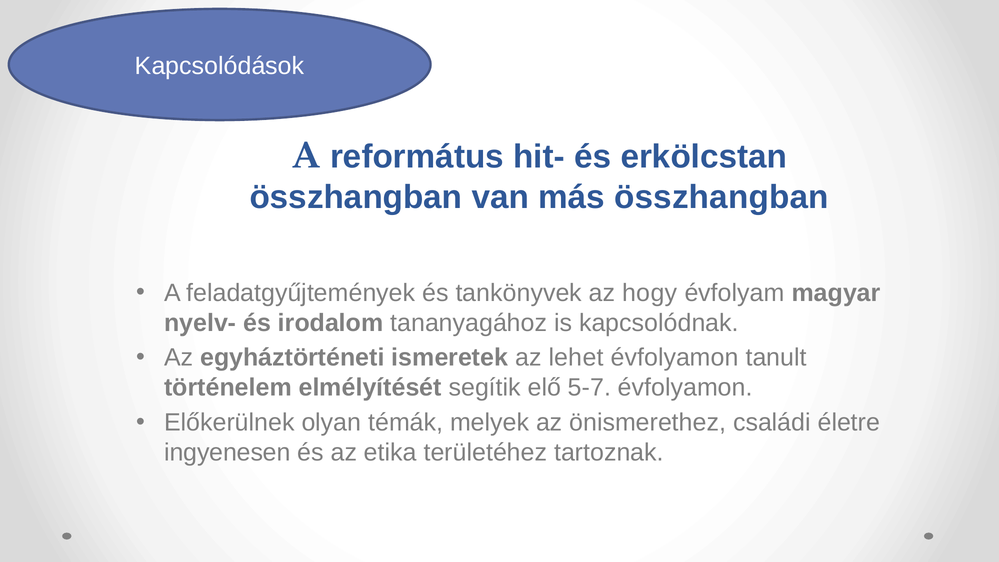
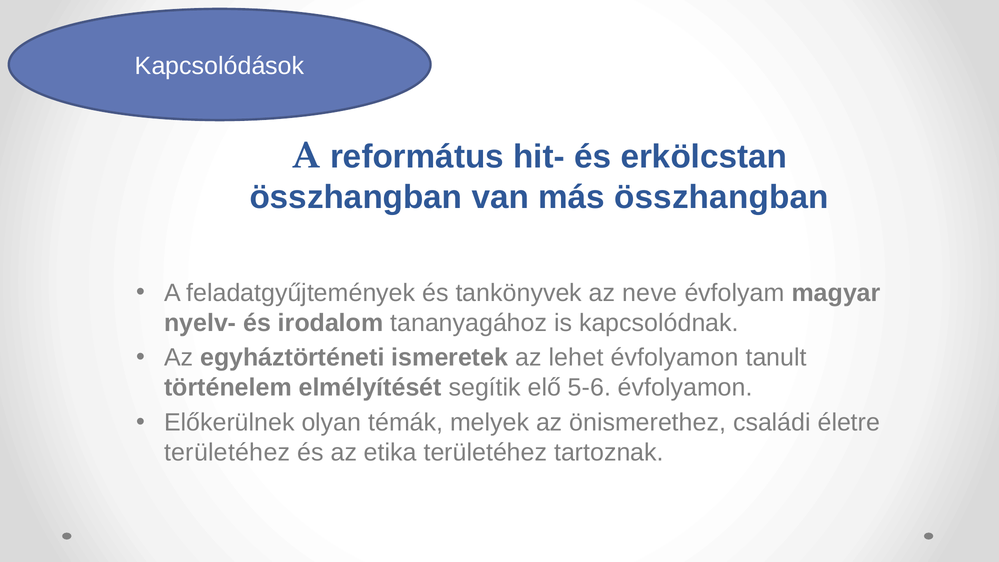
hogy: hogy -> neve
5-7: 5-7 -> 5-6
ingyenesen at (227, 453): ingyenesen -> területéhez
